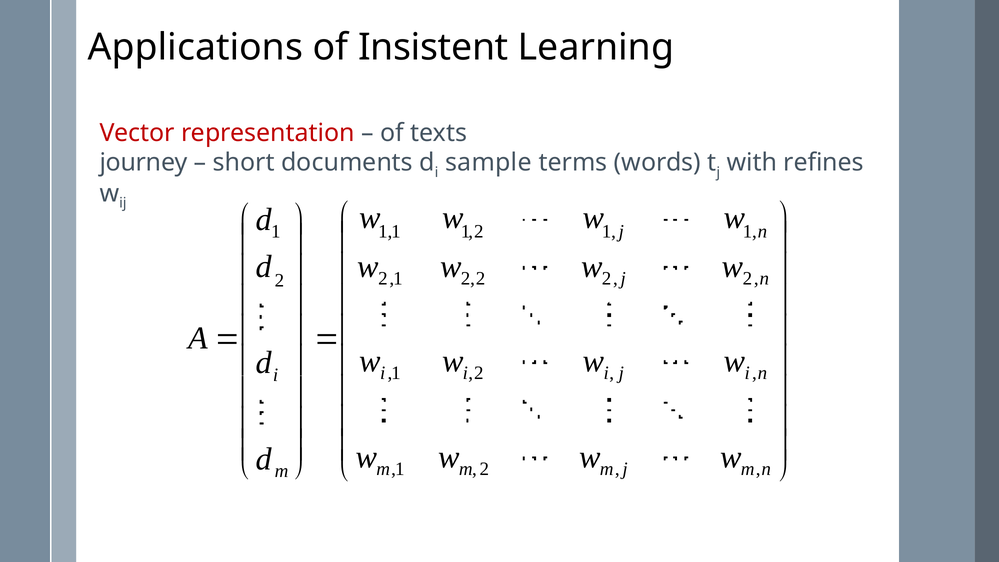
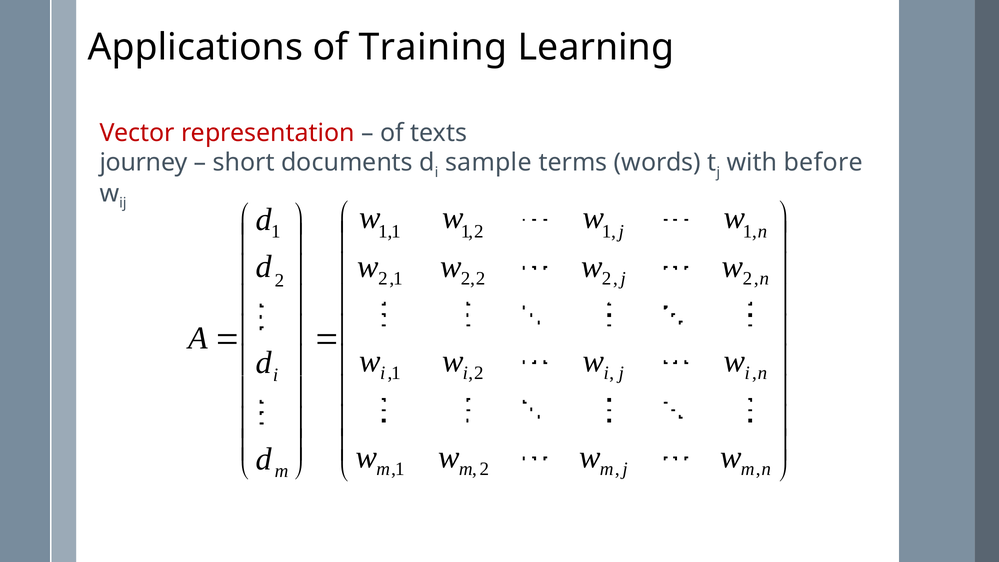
Insistent: Insistent -> Training
refines: refines -> before
